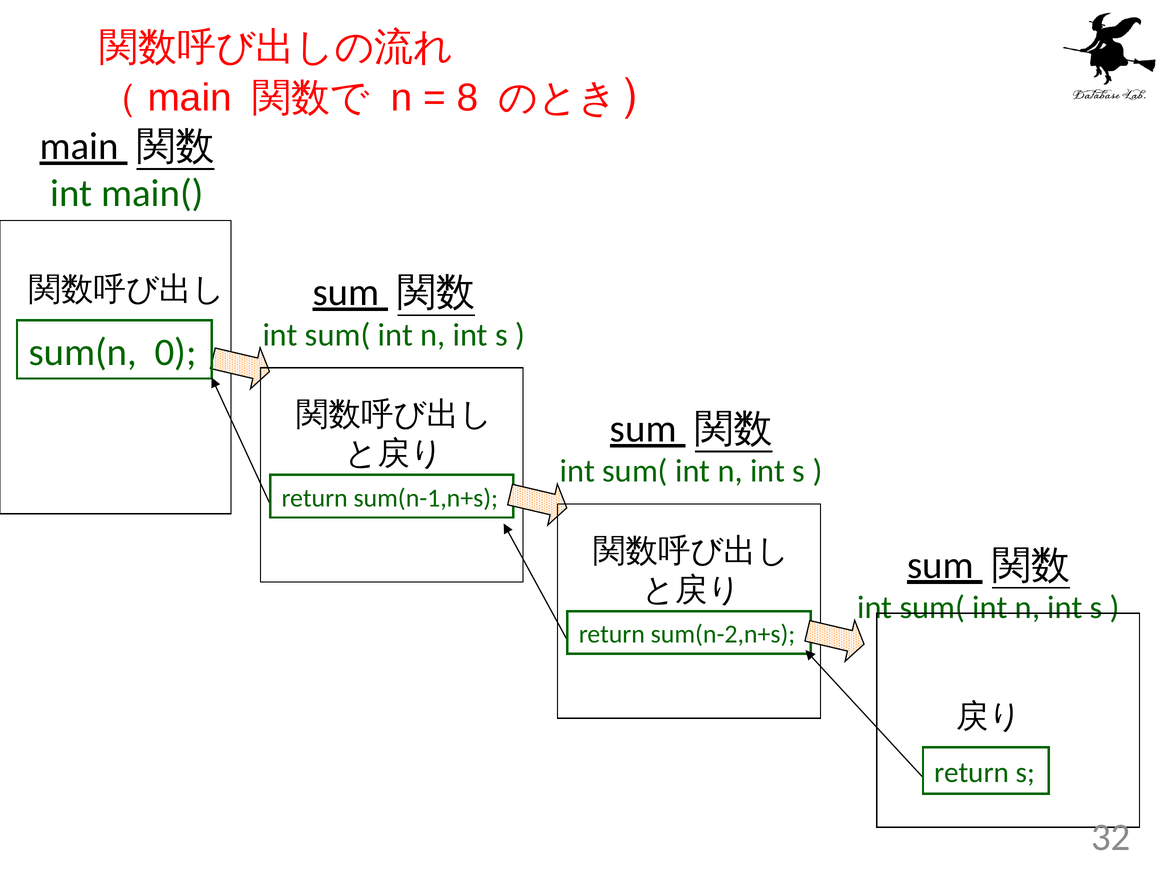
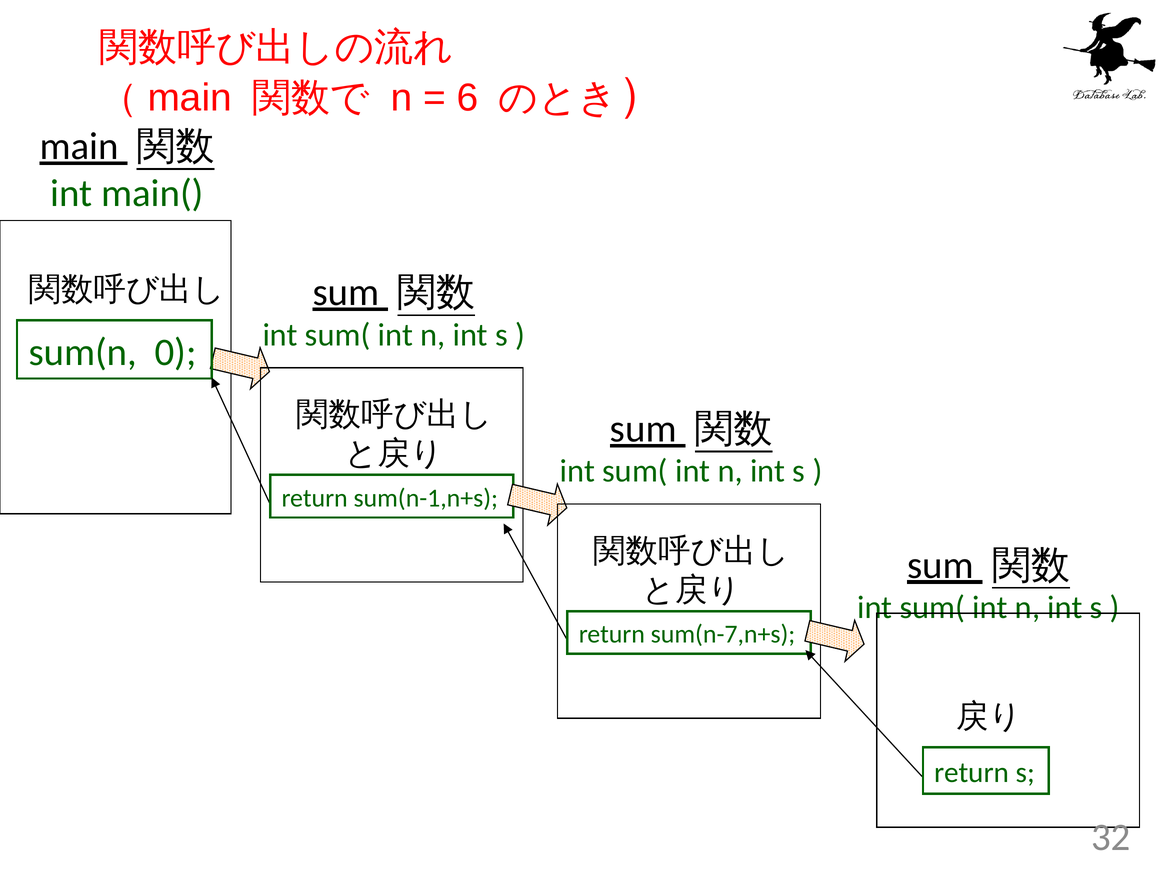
8: 8 -> 6
sum(n-2,n+s: sum(n-2,n+s -> sum(n-7,n+s
